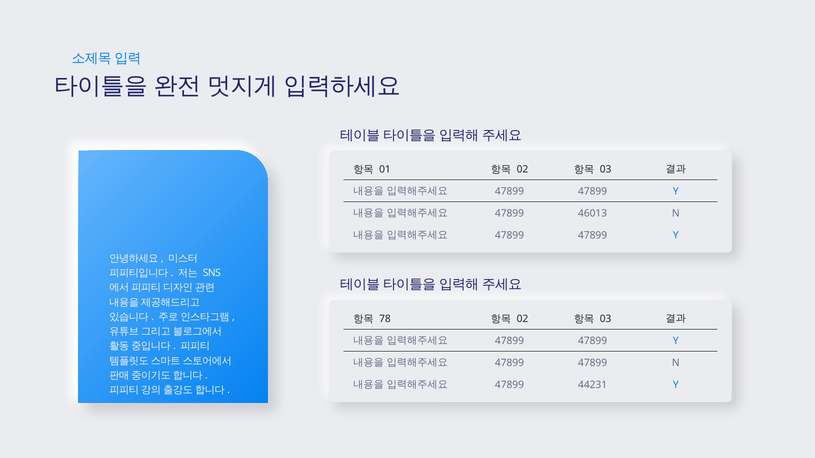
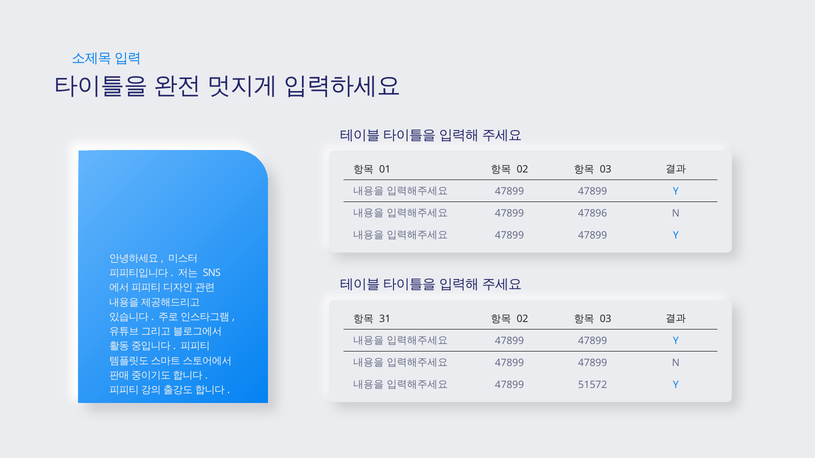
46013: 46013 -> 47896
78: 78 -> 31
44231: 44231 -> 51572
